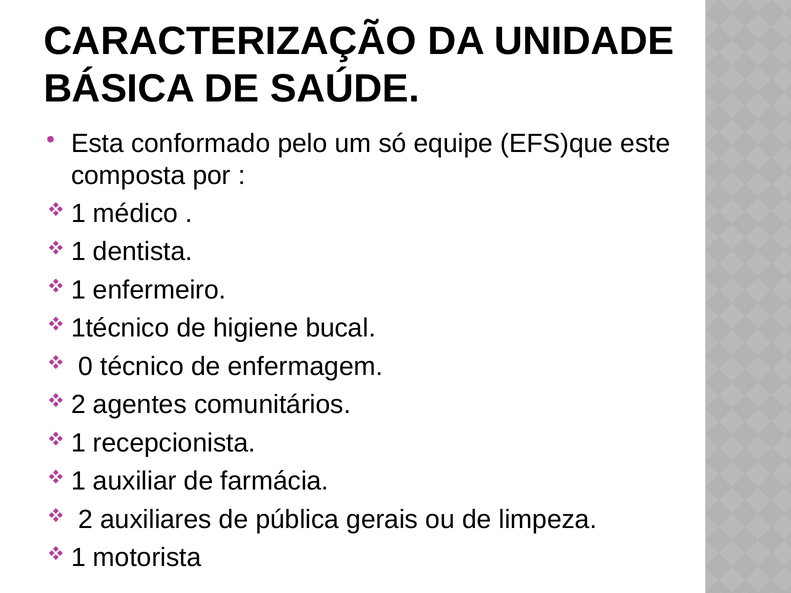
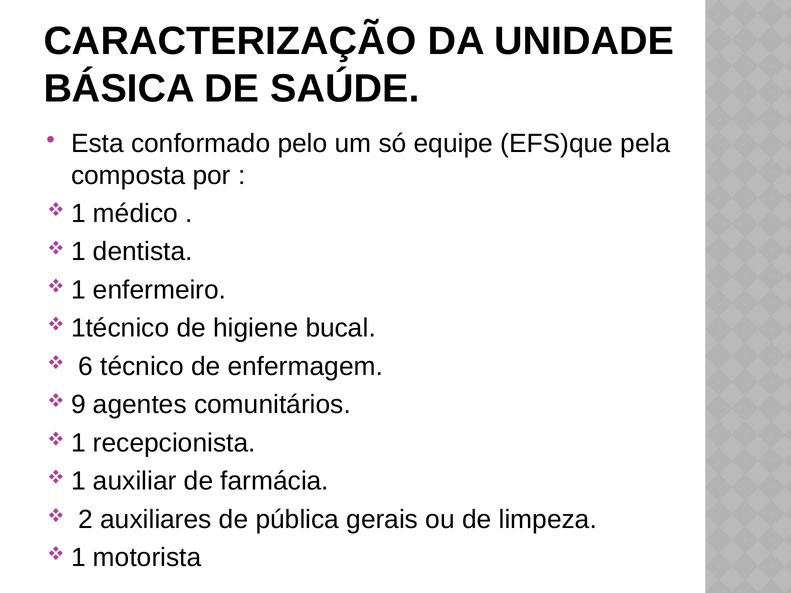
este: este -> pela
0: 0 -> 6
2 at (78, 405): 2 -> 9
